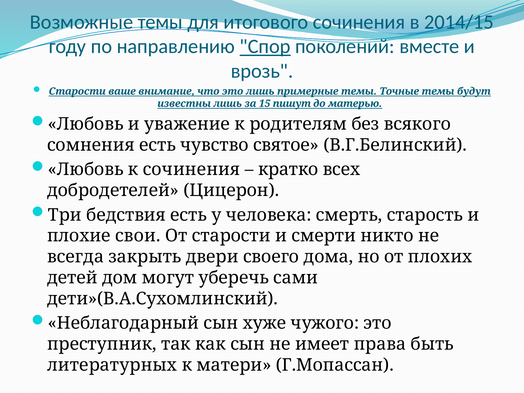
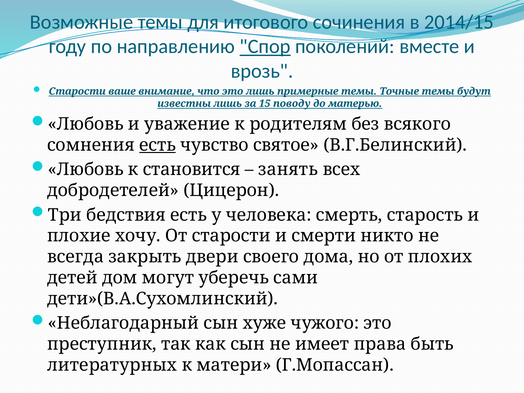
пишут: пишут -> поводу
есть at (157, 145) underline: none -> present
к сочинения: сочинения -> становится
кратко: кратко -> занять
свои: свои -> хочу
